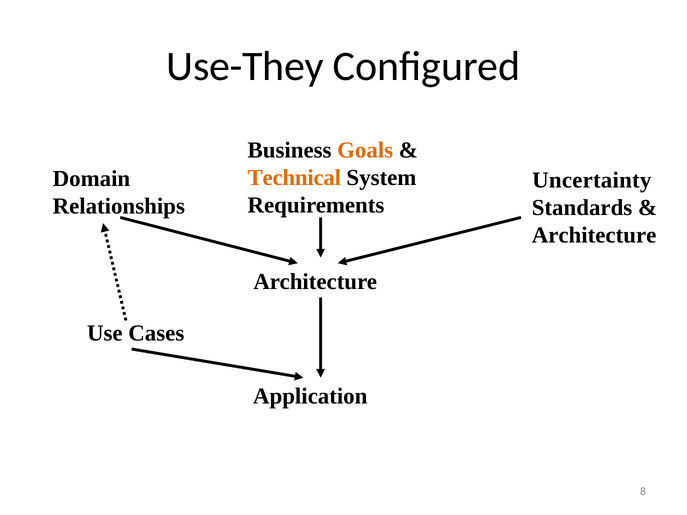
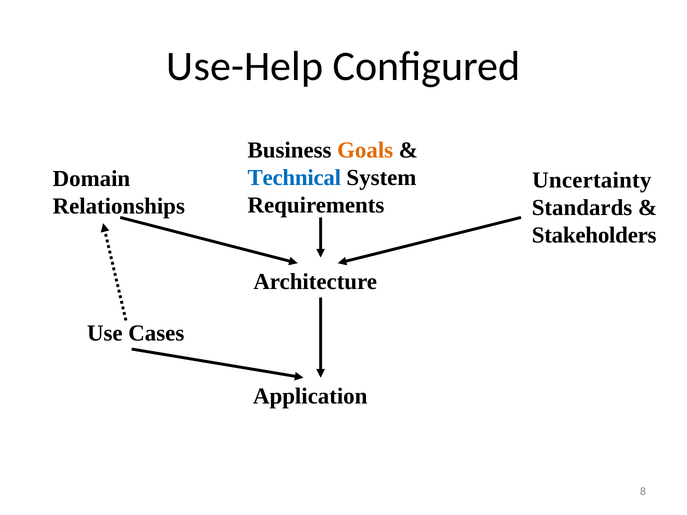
Use-They: Use-They -> Use-Help
Technical colour: orange -> blue
Architecture at (594, 235): Architecture -> Stakeholders
